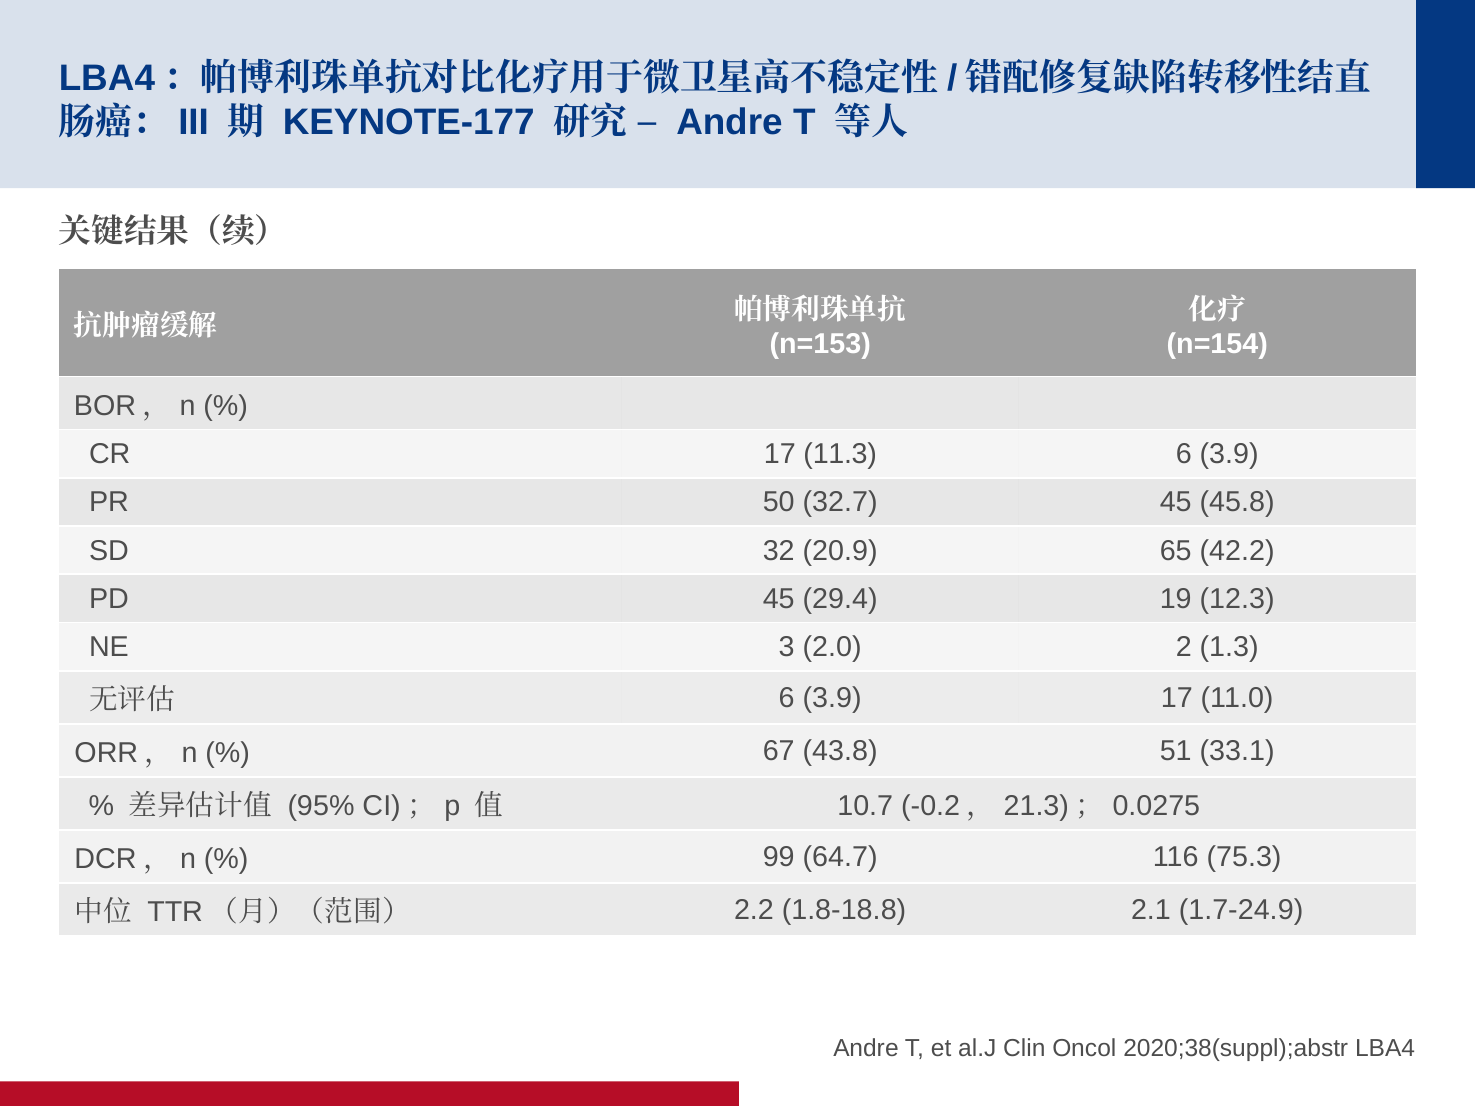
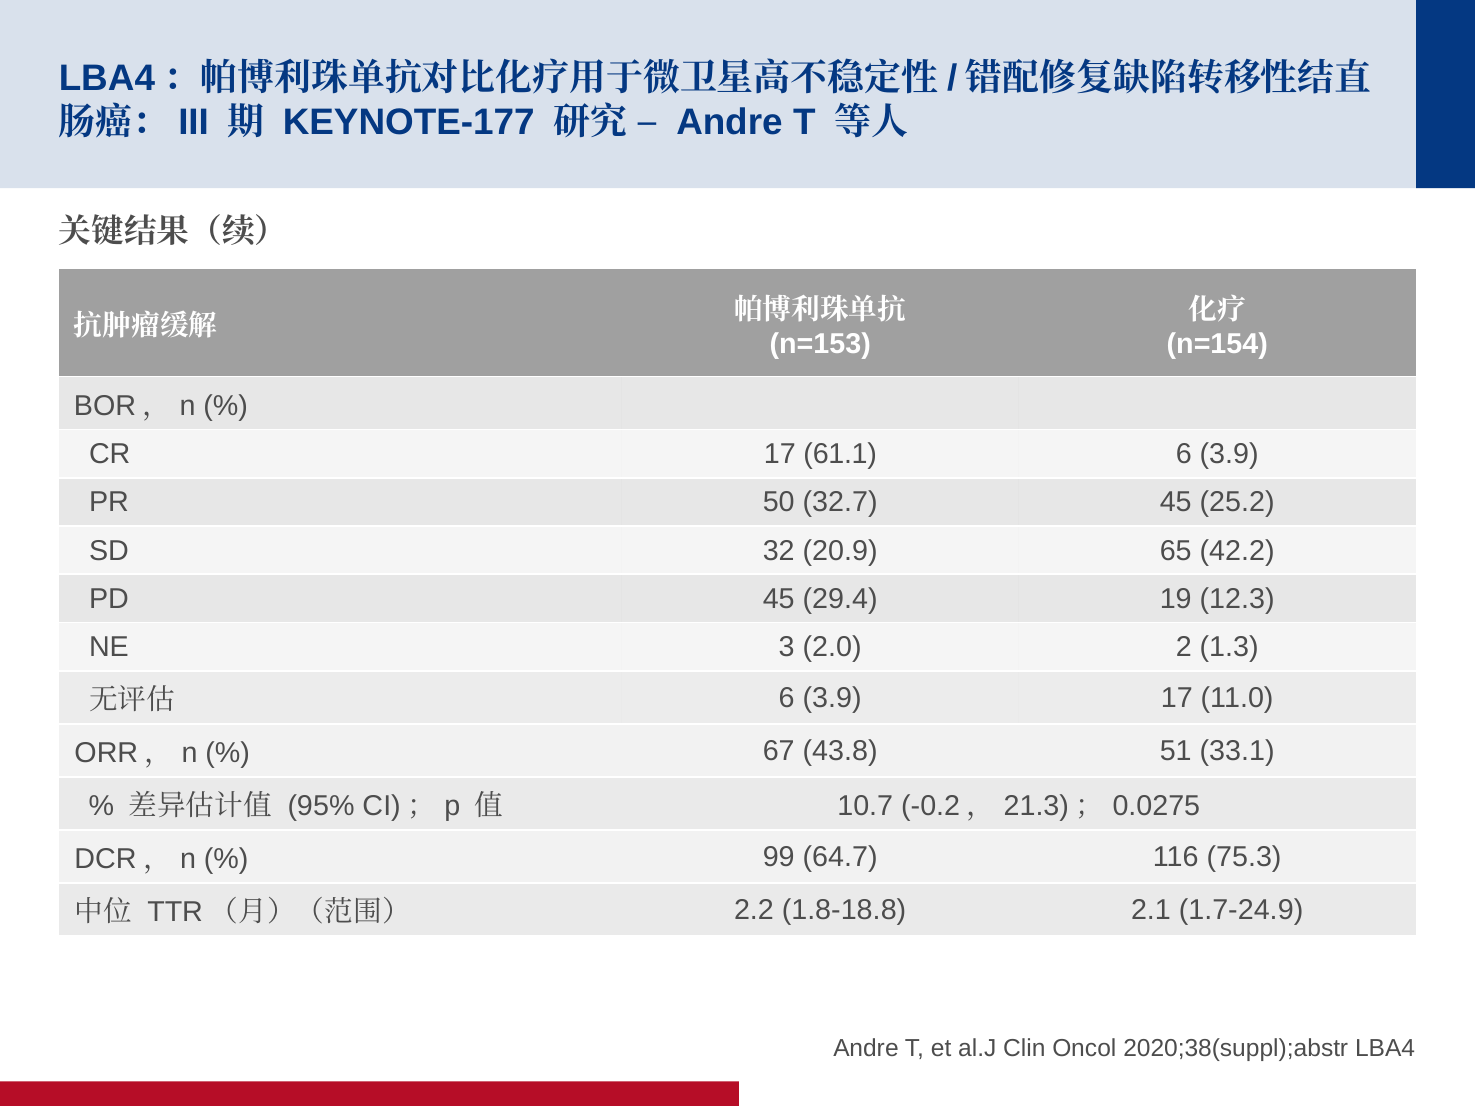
11.3: 11.3 -> 61.1
45.8: 45.8 -> 25.2
